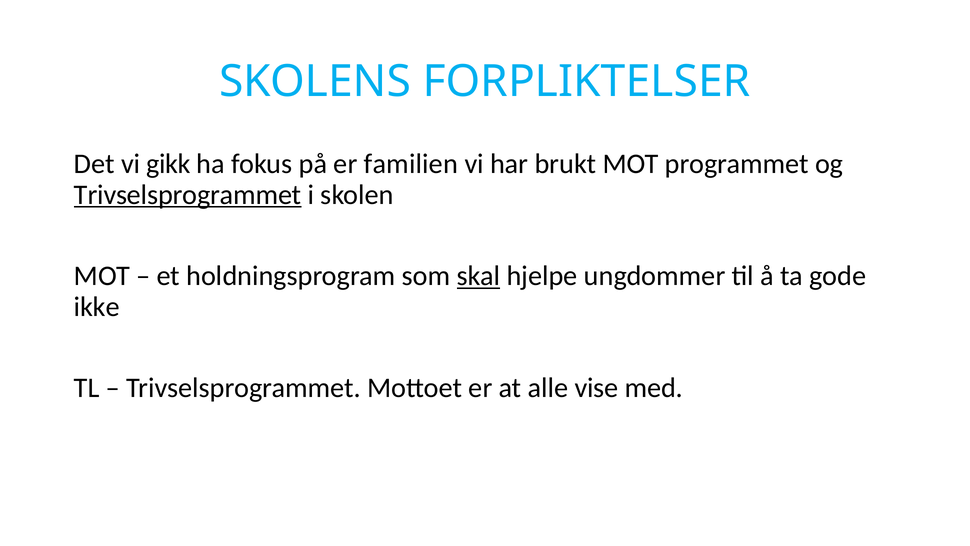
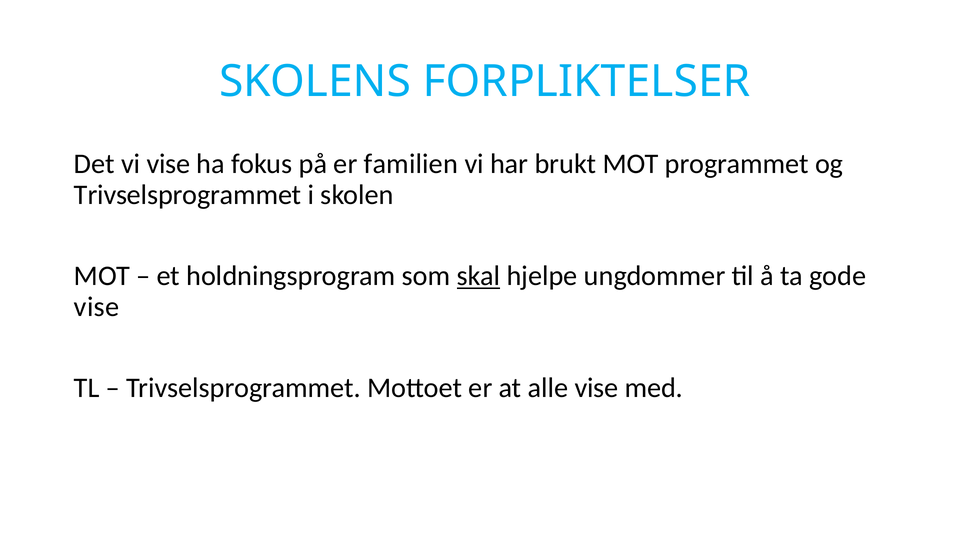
vi gikk: gikk -> vise
Trivselsprogrammet at (188, 195) underline: present -> none
ikke at (97, 306): ikke -> vise
